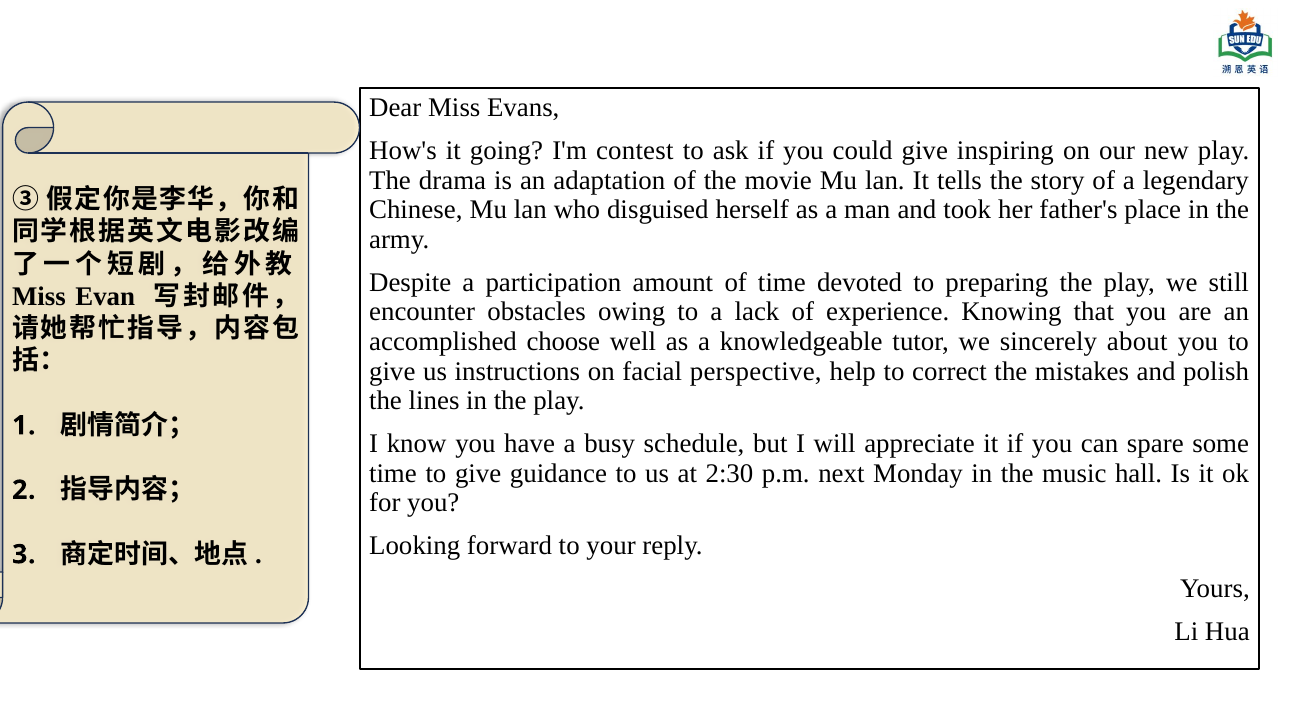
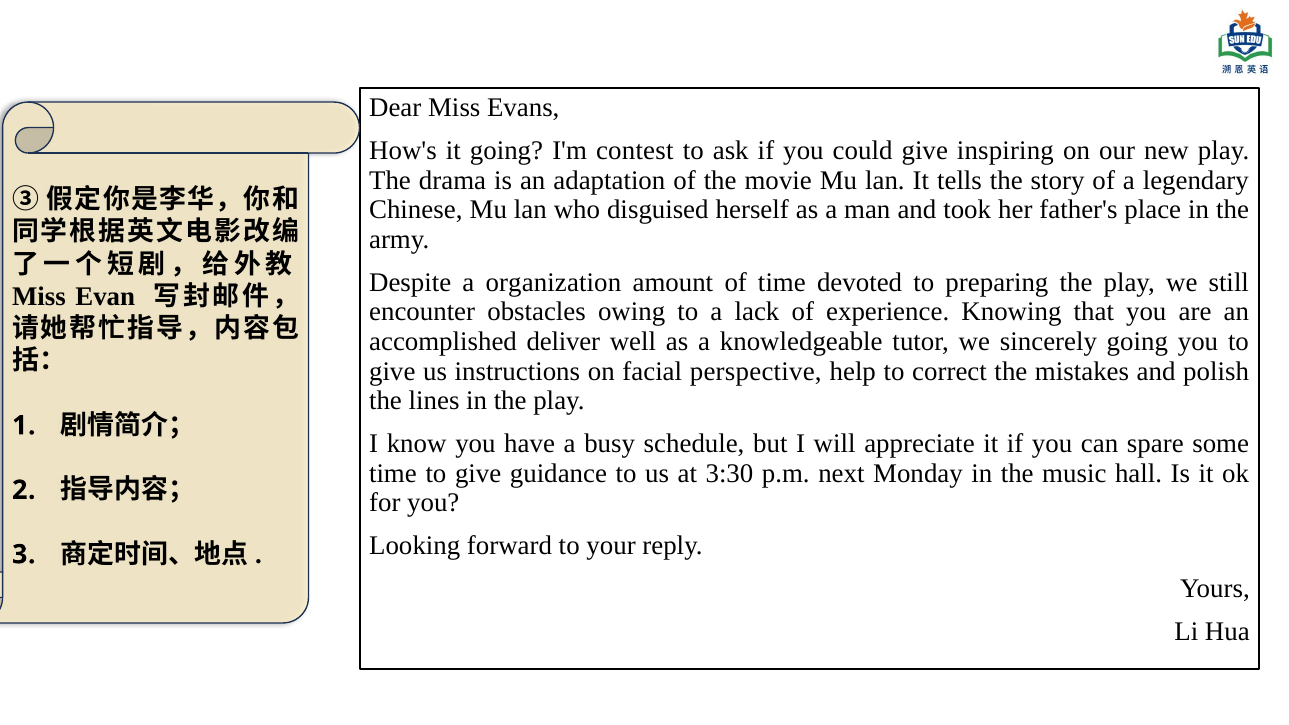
participation: participation -> organization
choose: choose -> deliver
sincerely about: about -> going
2:30: 2:30 -> 3:30
